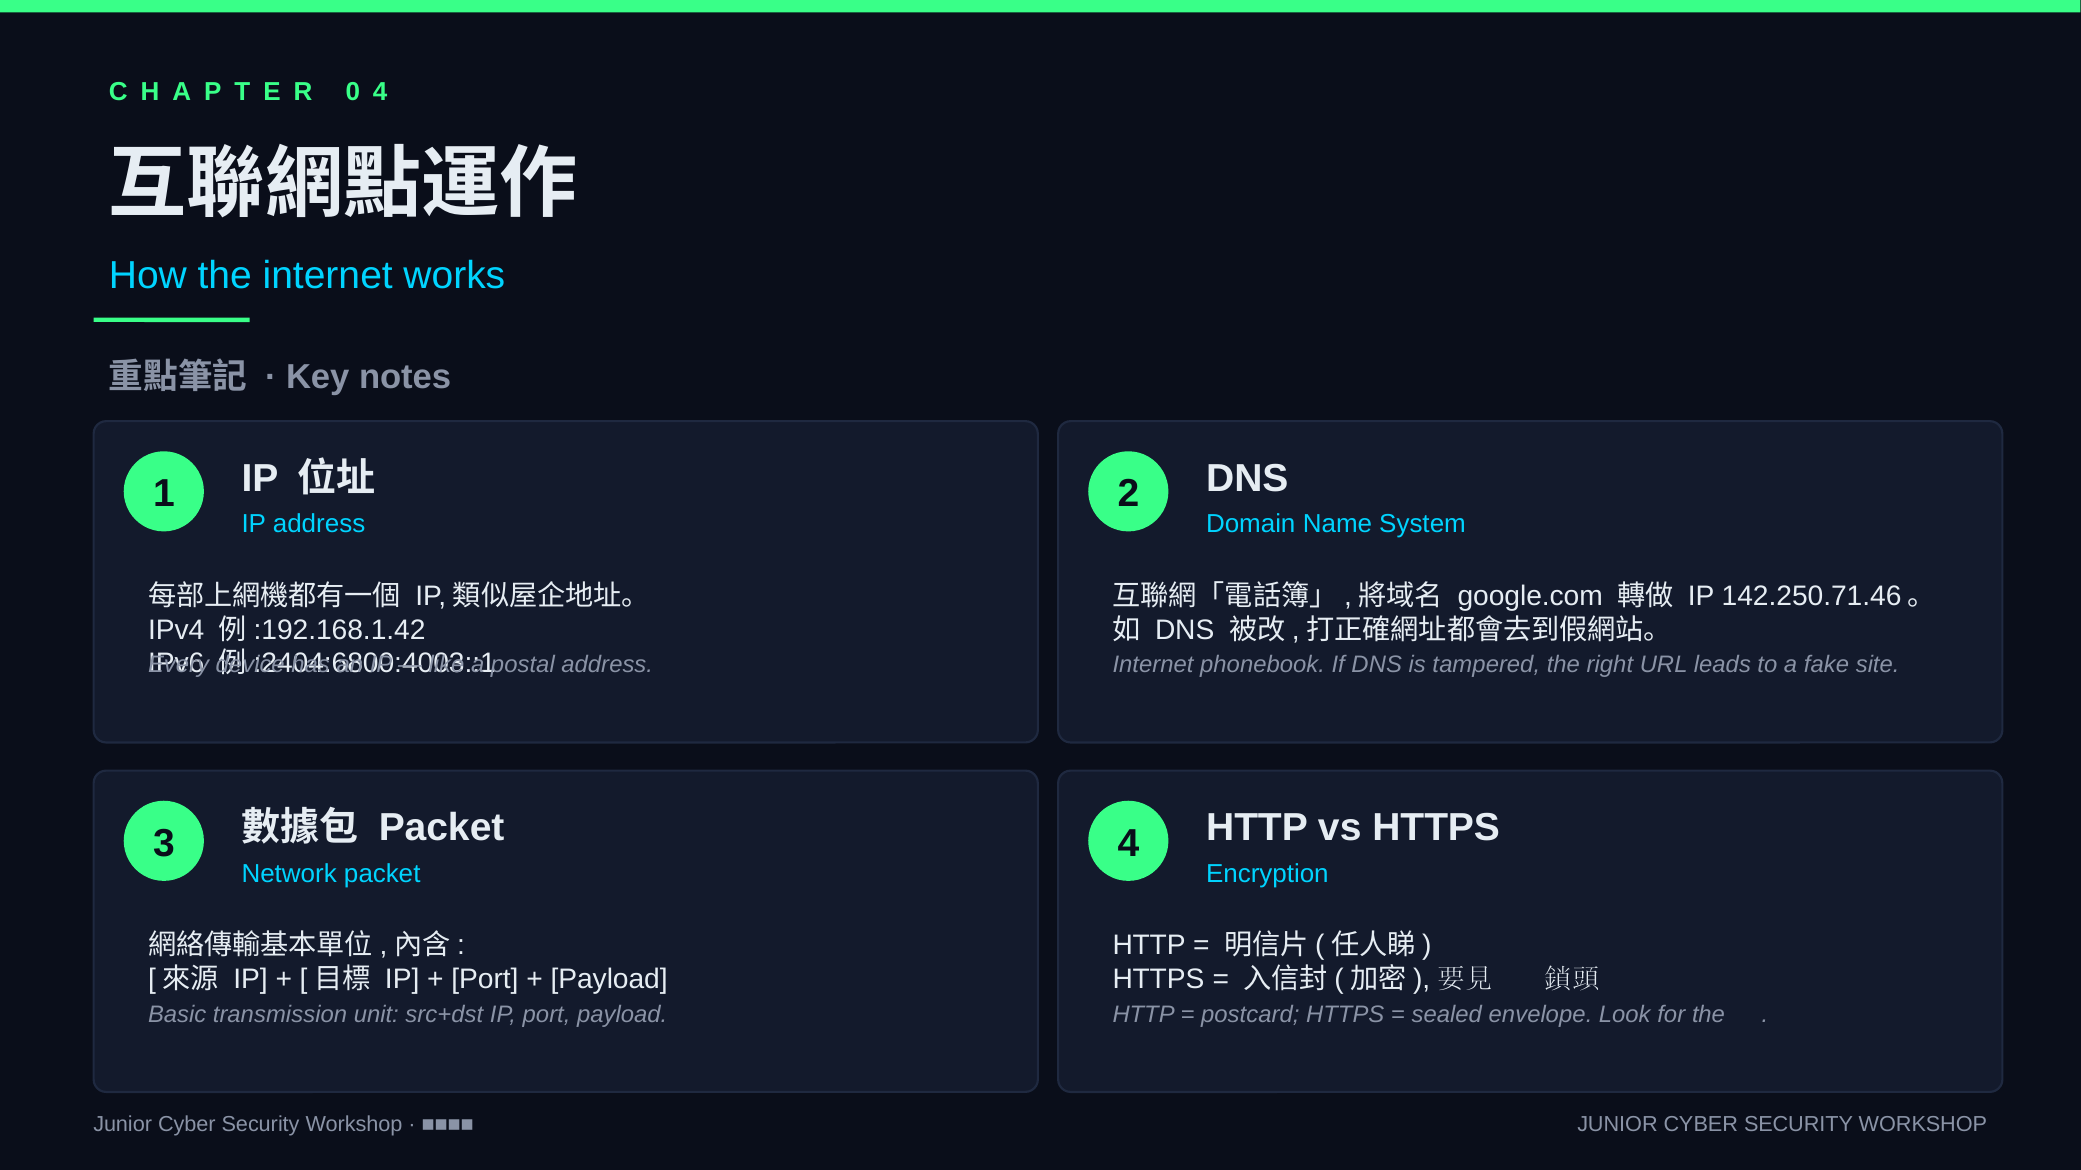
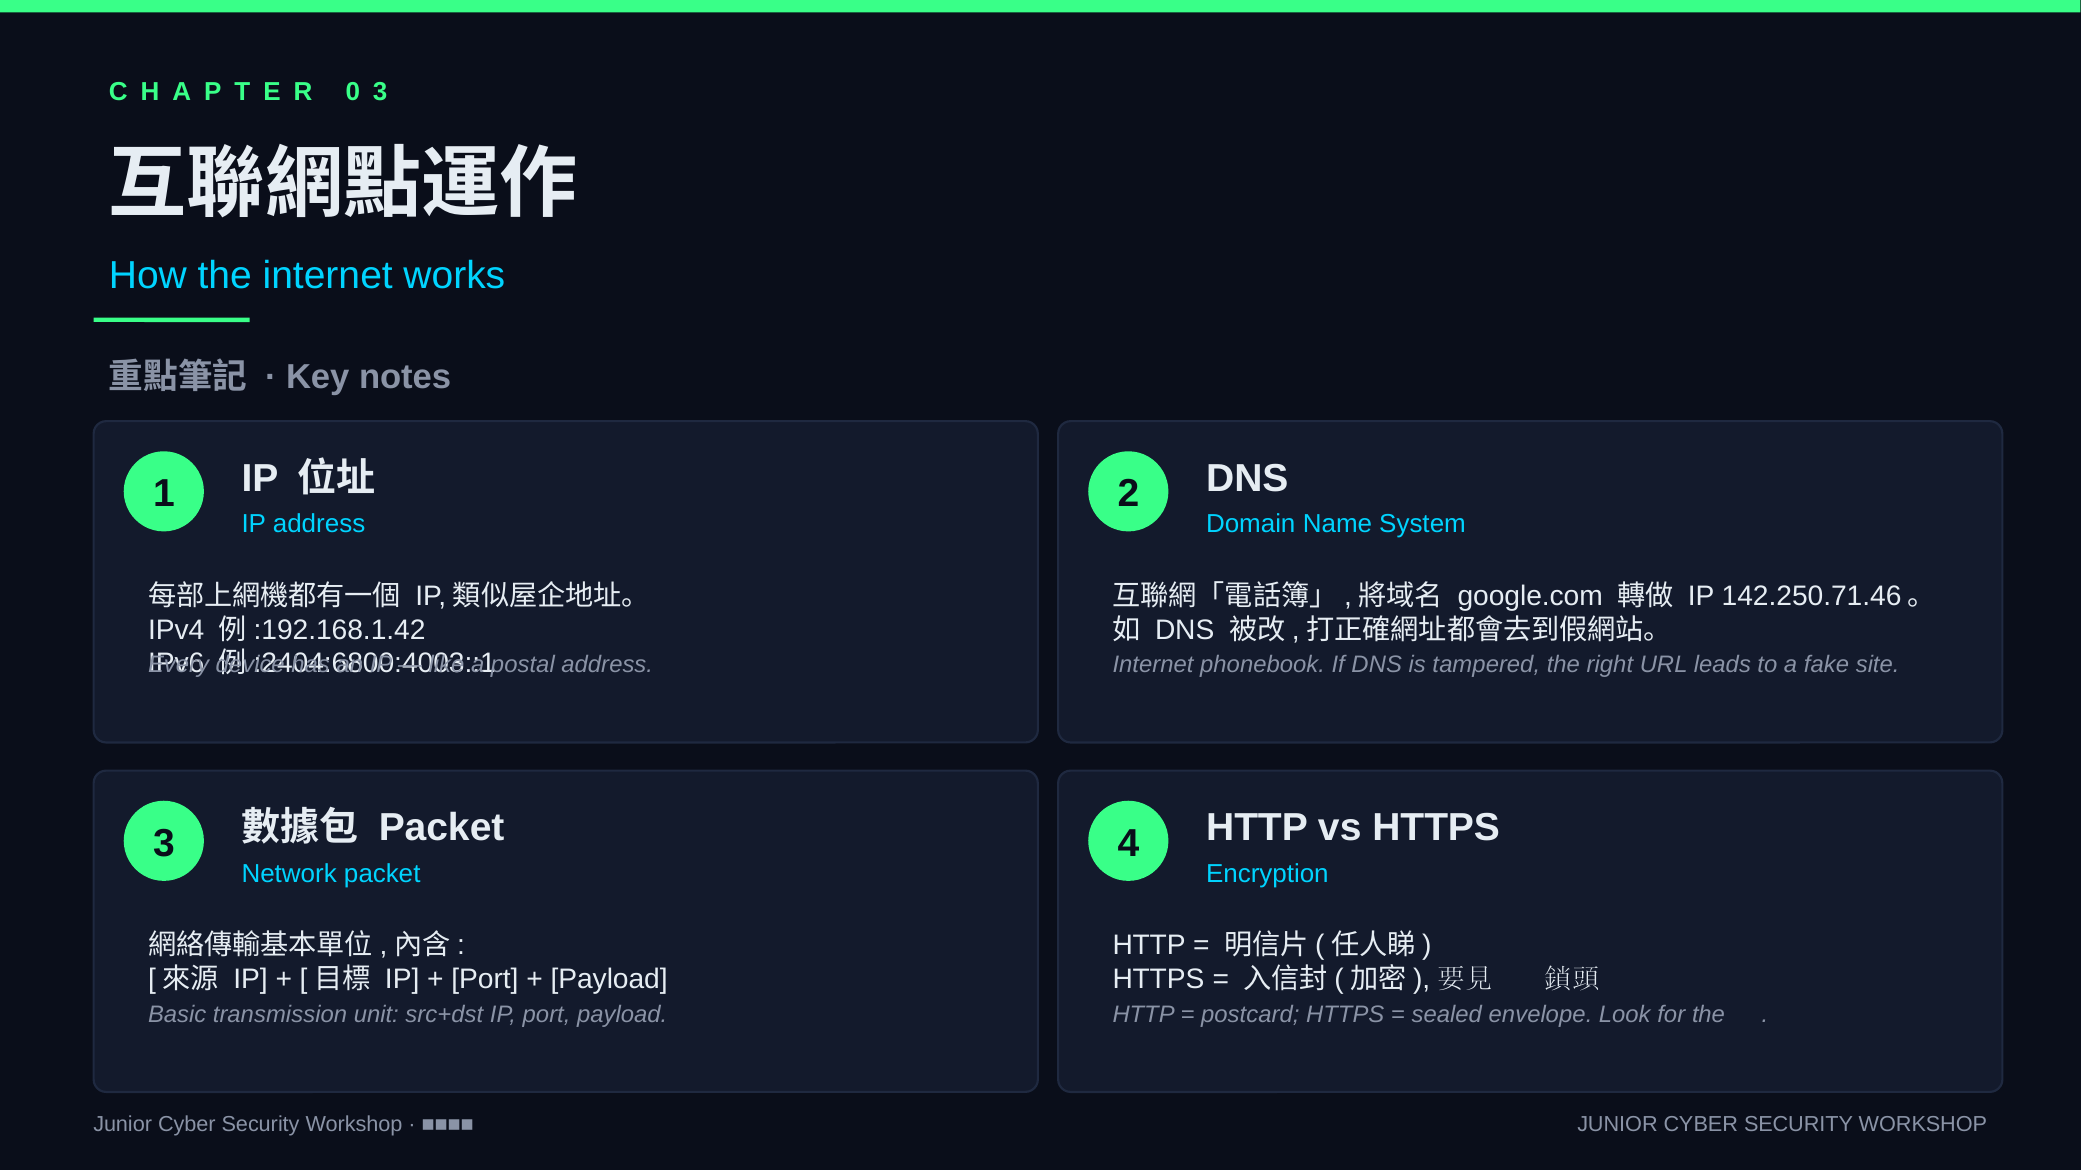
4 at (380, 92): 4 -> 3
